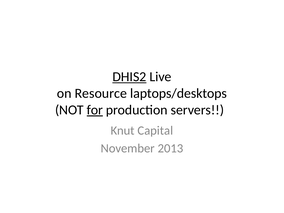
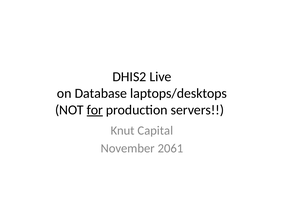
DHIS2 underline: present -> none
Resource: Resource -> Database
2013: 2013 -> 2061
